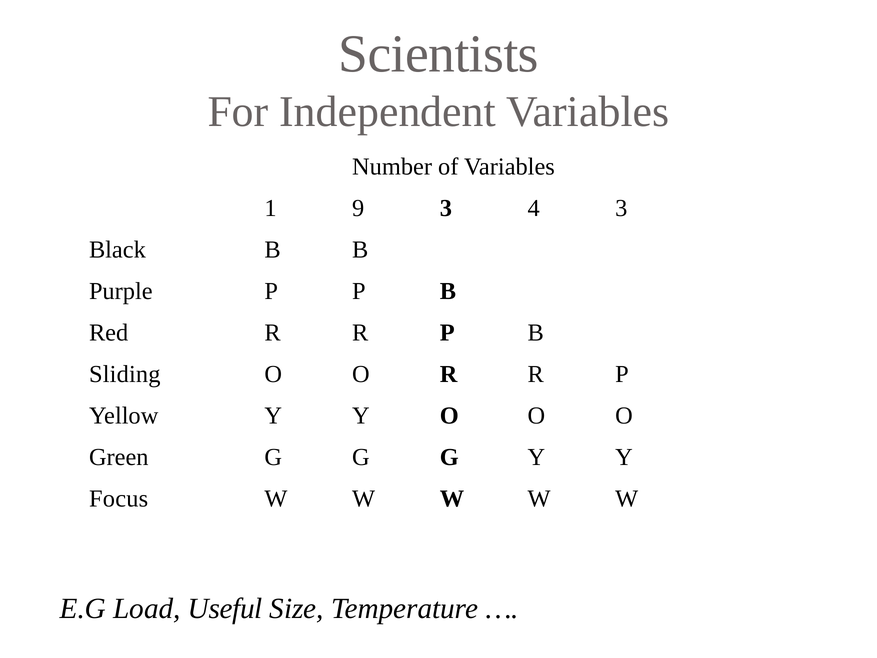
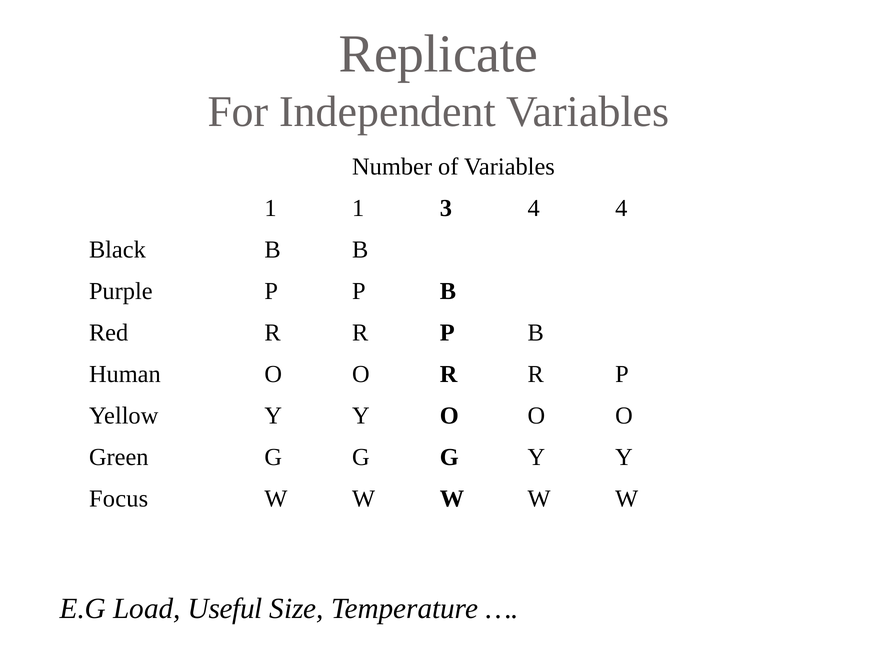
Scientists: Scientists -> Replicate
1 9: 9 -> 1
4 3: 3 -> 4
Sliding: Sliding -> Human
